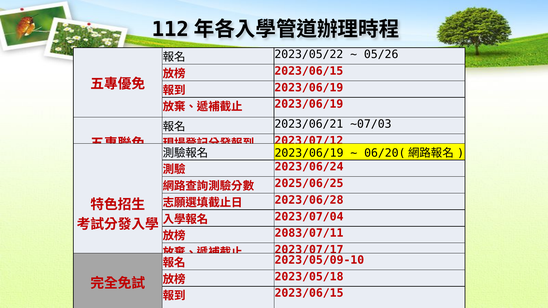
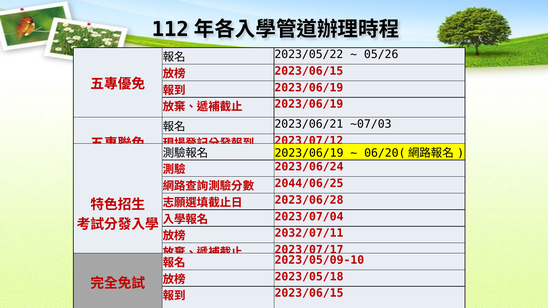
2025/06/25: 2025/06/25 -> 2044/06/25
2083/07/11: 2083/07/11 -> 2032/07/11
